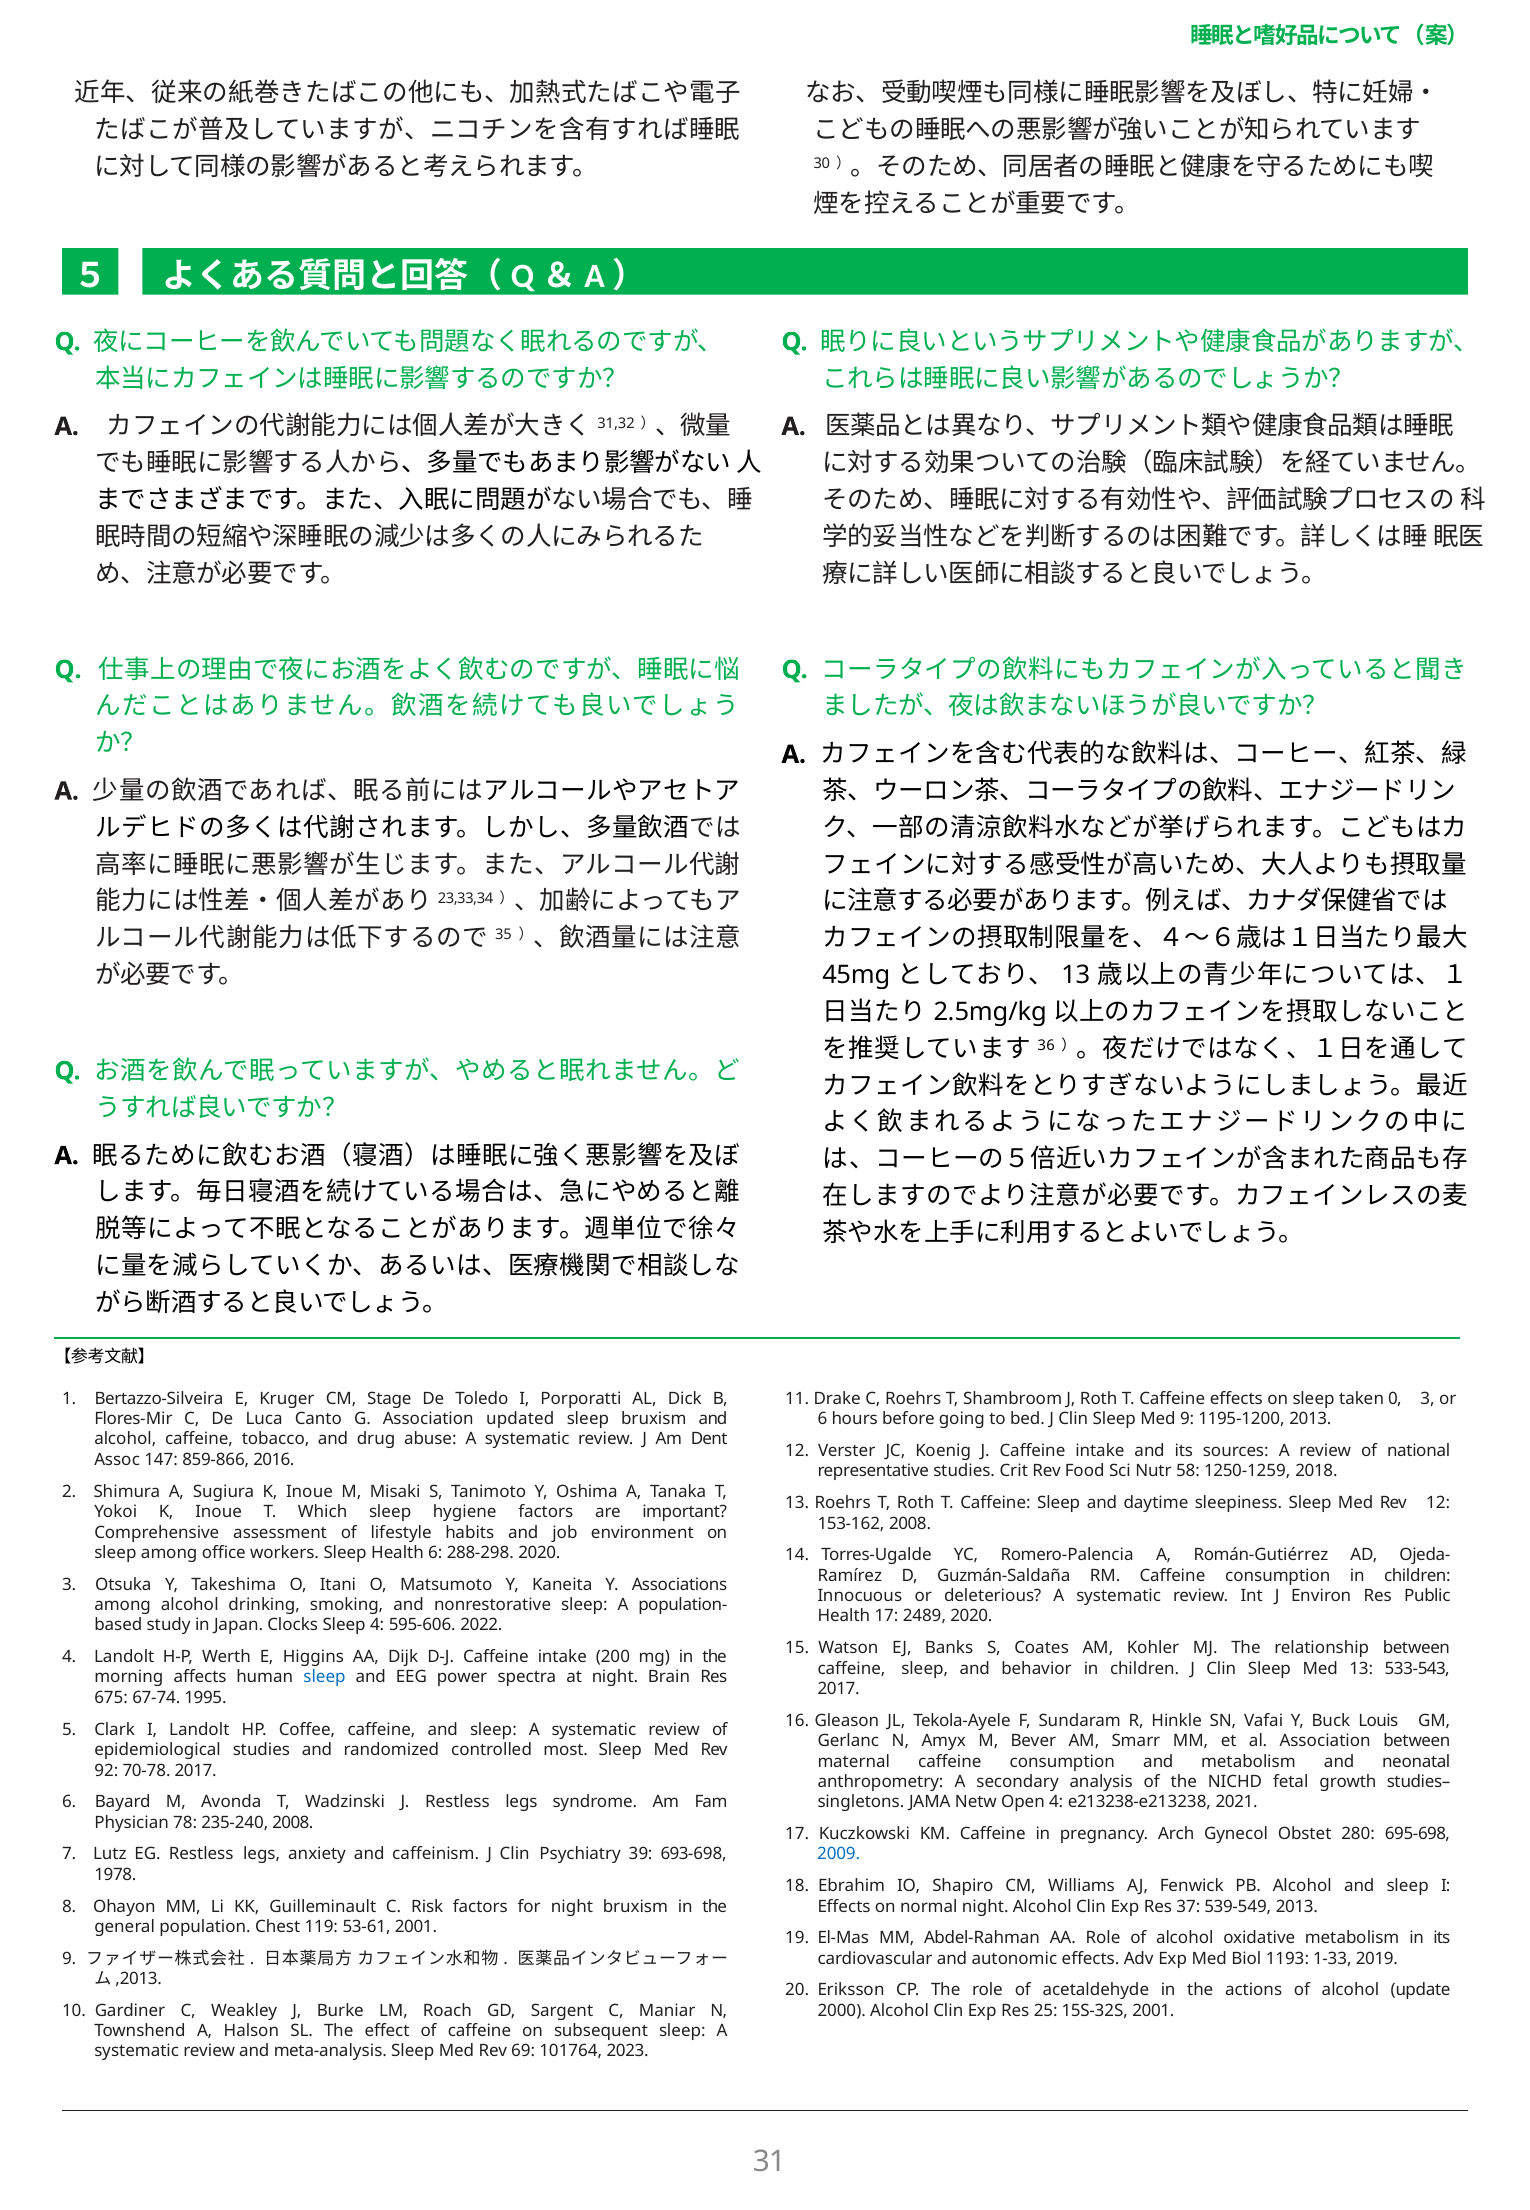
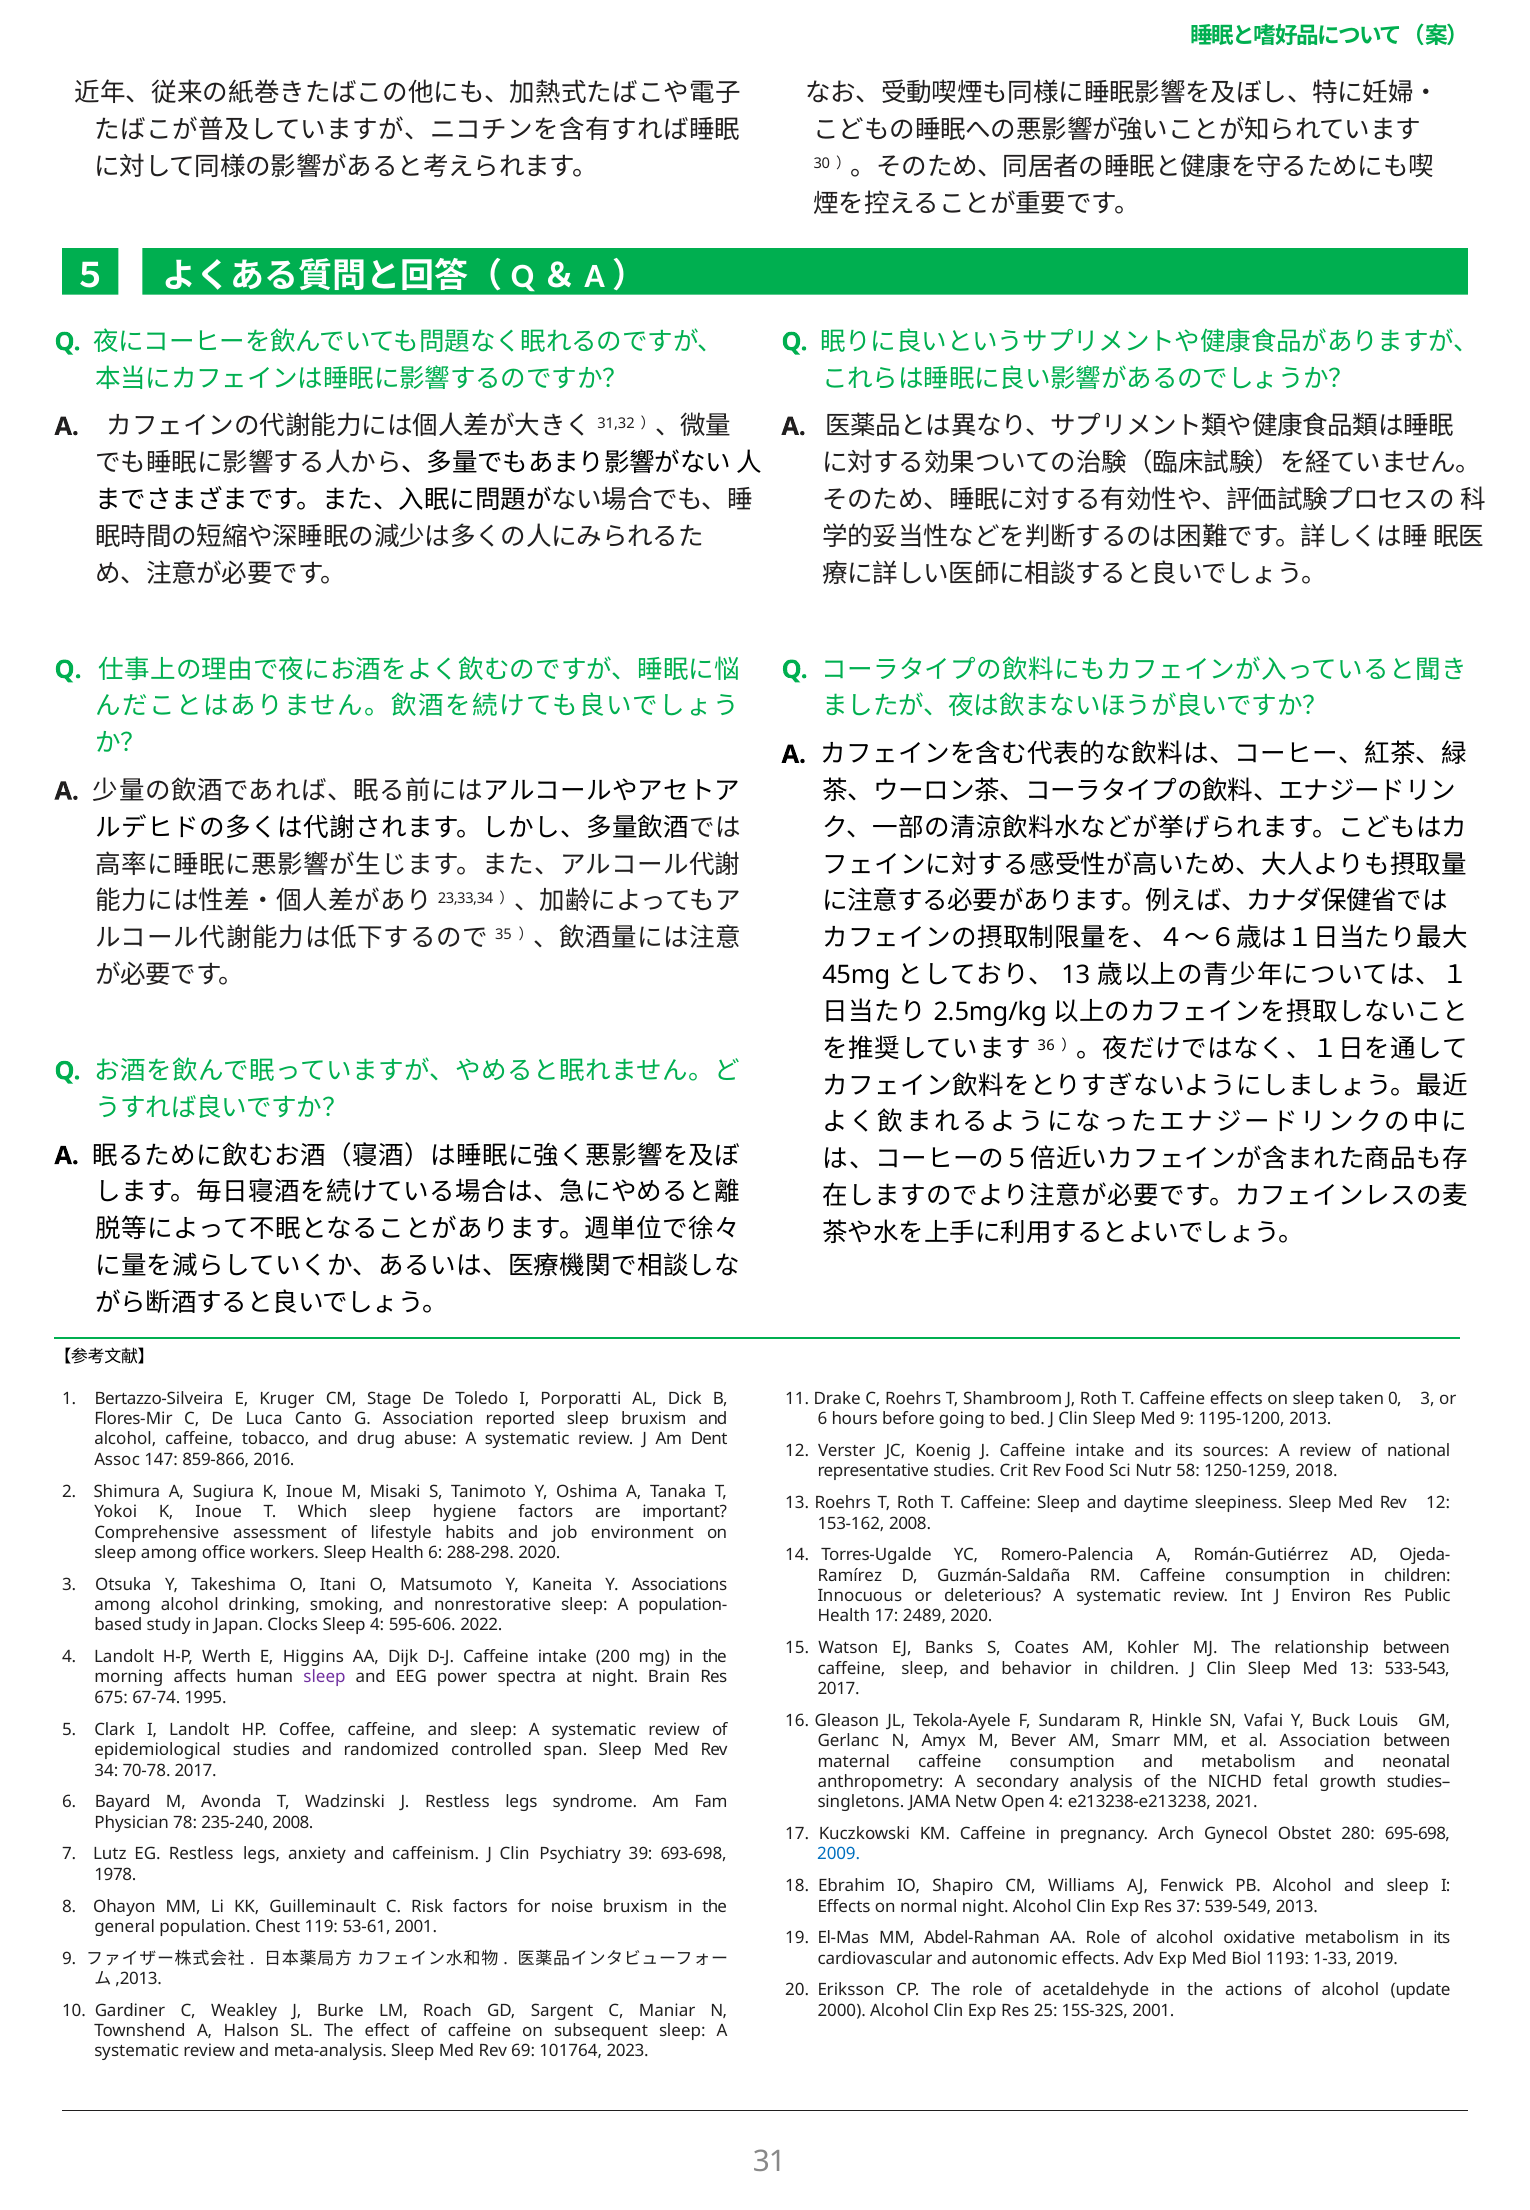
updated: updated -> reported
sleep at (325, 1677) colour: blue -> purple
most: most -> span
92: 92 -> 34
for night: night -> noise
